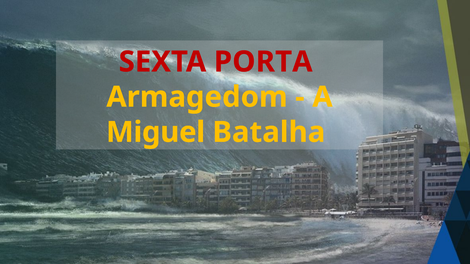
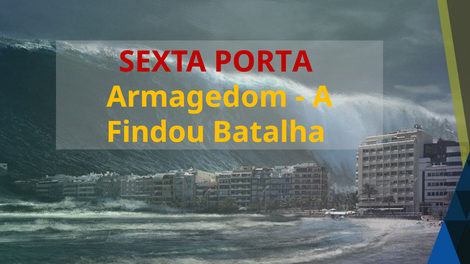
Miguel: Miguel -> Findou
